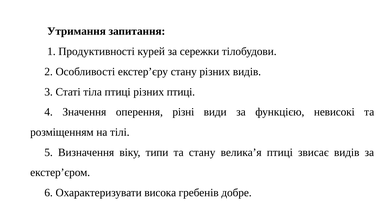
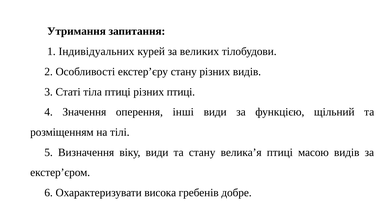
Продуктивності: Продуктивності -> Індивідуальних
сережки: сережки -> великих
різні: різні -> інші
невисокі: невисокі -> щільний
віку типи: типи -> види
звисає: звисає -> масою
